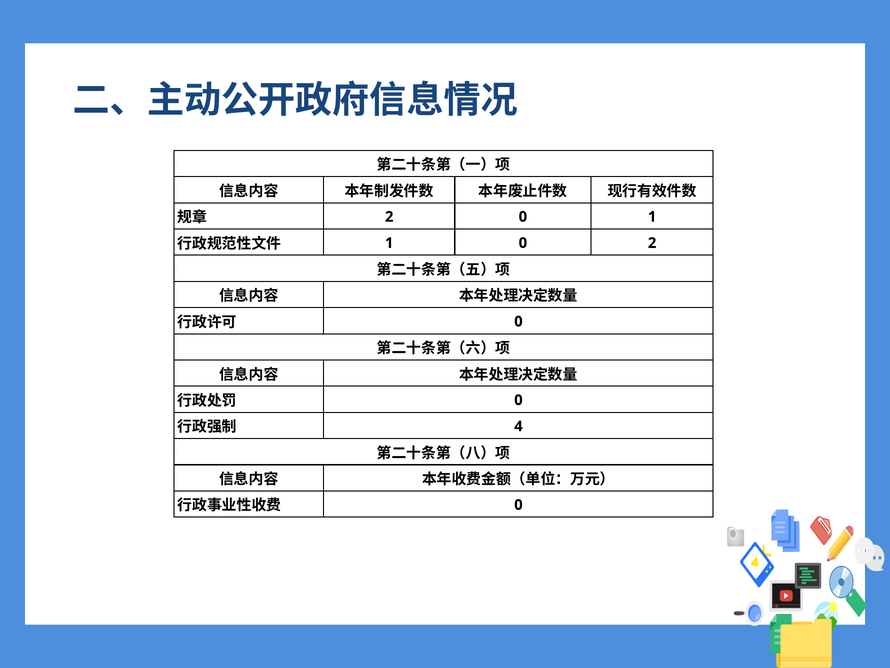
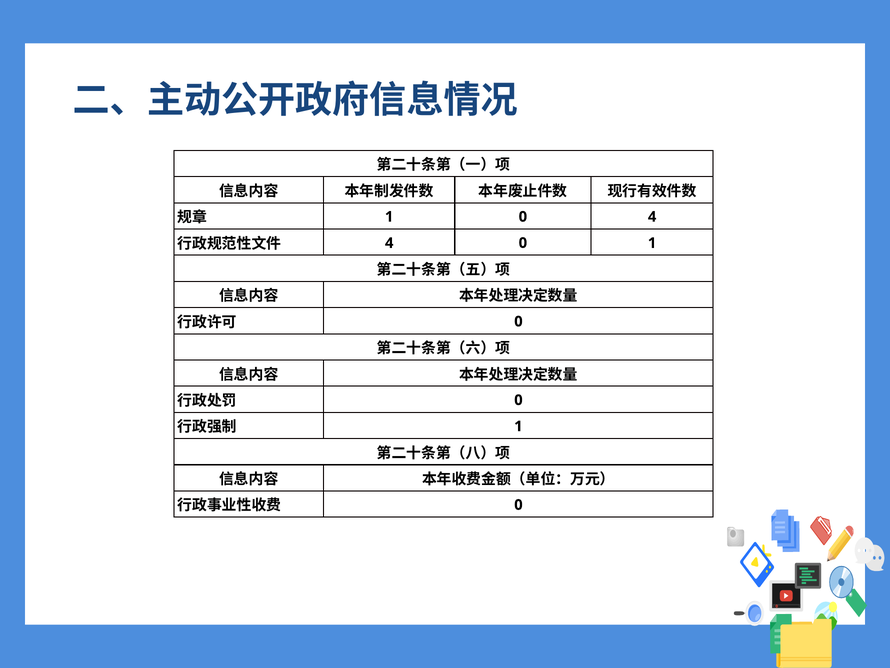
2 at (389, 217): 2 -> 1
0 1: 1 -> 4
1 at (389, 243): 1 -> 4
0 2: 2 -> 1
4 at (518, 426): 4 -> 1
